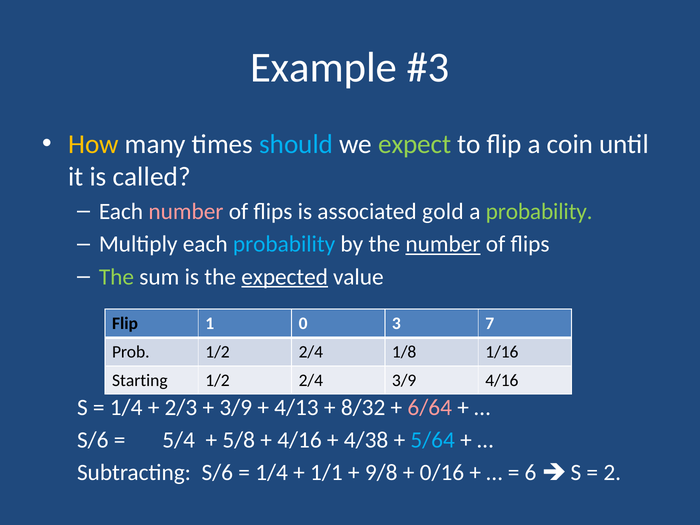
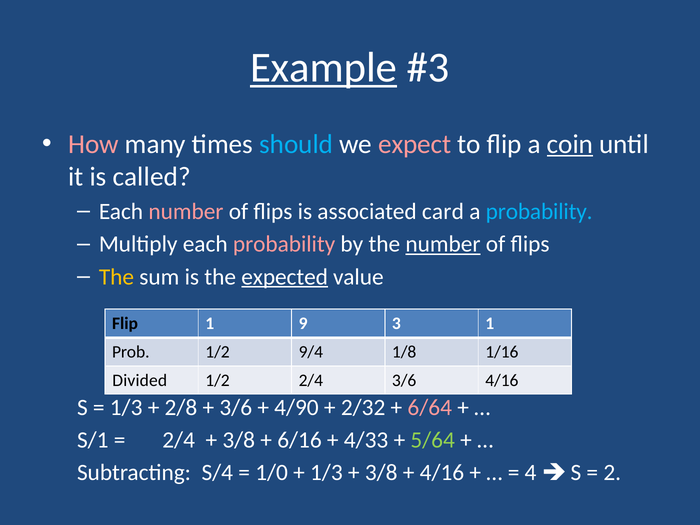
Example underline: none -> present
How colour: yellow -> pink
expect colour: light green -> pink
coin underline: none -> present
gold: gold -> card
probability at (539, 212) colour: light green -> light blue
probability at (284, 244) colour: light blue -> pink
The at (116, 277) colour: light green -> yellow
0: 0 -> 9
3 7: 7 -> 1
Prob 1/2 2/4: 2/4 -> 9/4
Starting: Starting -> Divided
2/4 3/9: 3/9 -> 3/6
1/4 at (126, 407): 1/4 -> 1/3
2/3: 2/3 -> 2/8
3/9 at (236, 407): 3/9 -> 3/6
4/13: 4/13 -> 4/90
8/32: 8/32 -> 2/32
S/6 at (93, 440): S/6 -> S/1
5/4 at (179, 440): 5/4 -> 2/4
5/8 at (239, 440): 5/8 -> 3/8
4/16 at (299, 440): 4/16 -> 6/16
4/38: 4/38 -> 4/33
5/64 colour: light blue -> light green
Subtracting S/6: S/6 -> S/4
1/4 at (272, 473): 1/4 -> 1/0
1/1 at (326, 473): 1/1 -> 1/3
9/8 at (381, 473): 9/8 -> 3/8
0/16 at (442, 473): 0/16 -> 4/16
6: 6 -> 4
